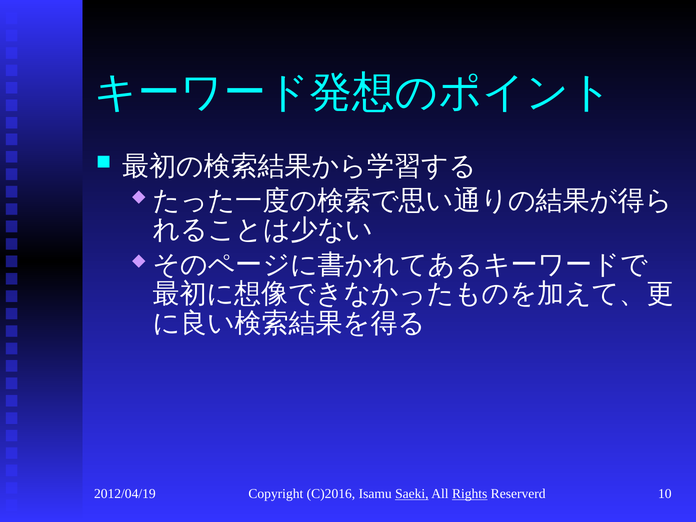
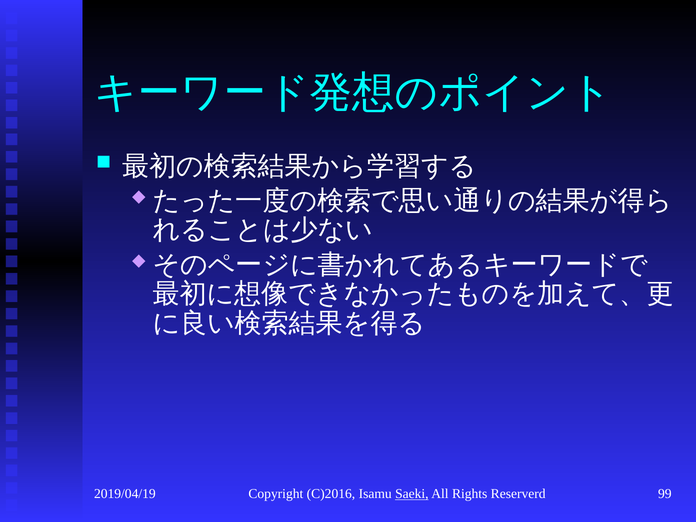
2012/04/19: 2012/04/19 -> 2019/04/19
Rights underline: present -> none
10: 10 -> 99
